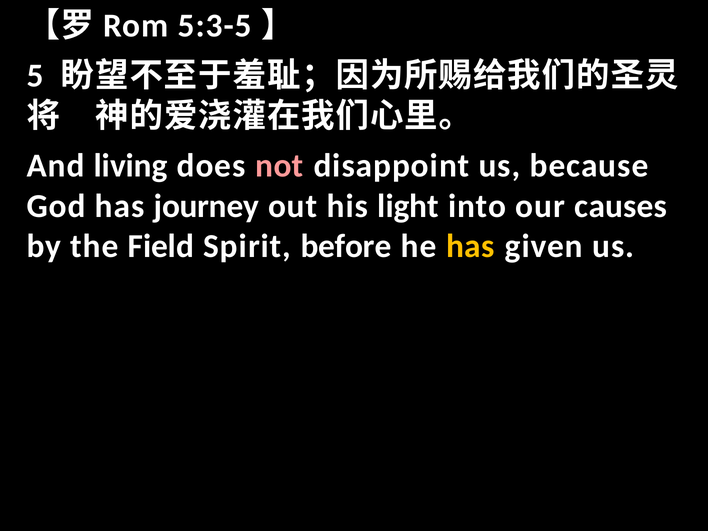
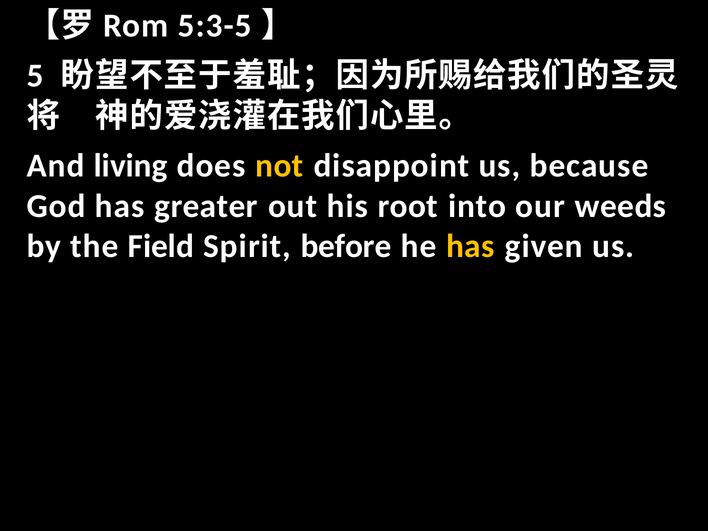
not colour: pink -> yellow
journey: journey -> greater
light: light -> root
causes: causes -> weeds
